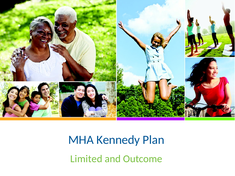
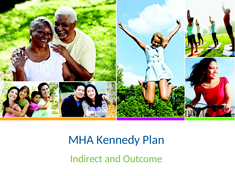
Limited: Limited -> Indirect
